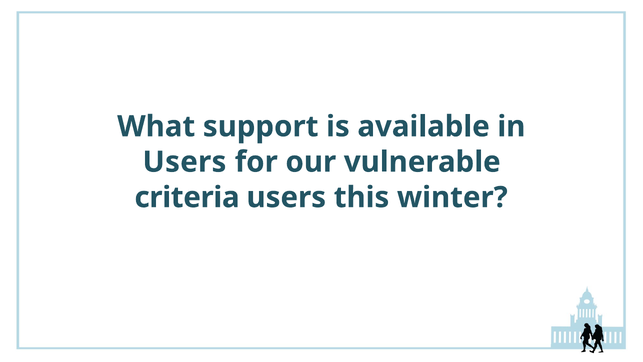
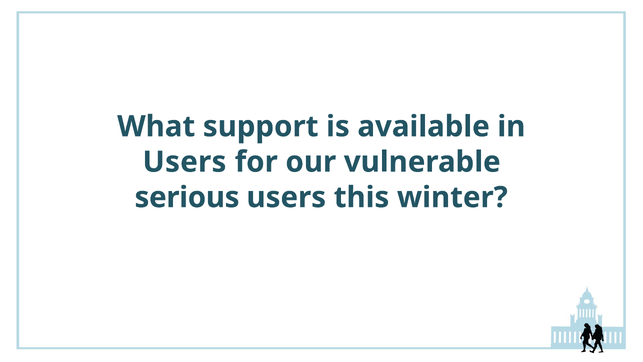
criteria: criteria -> serious
